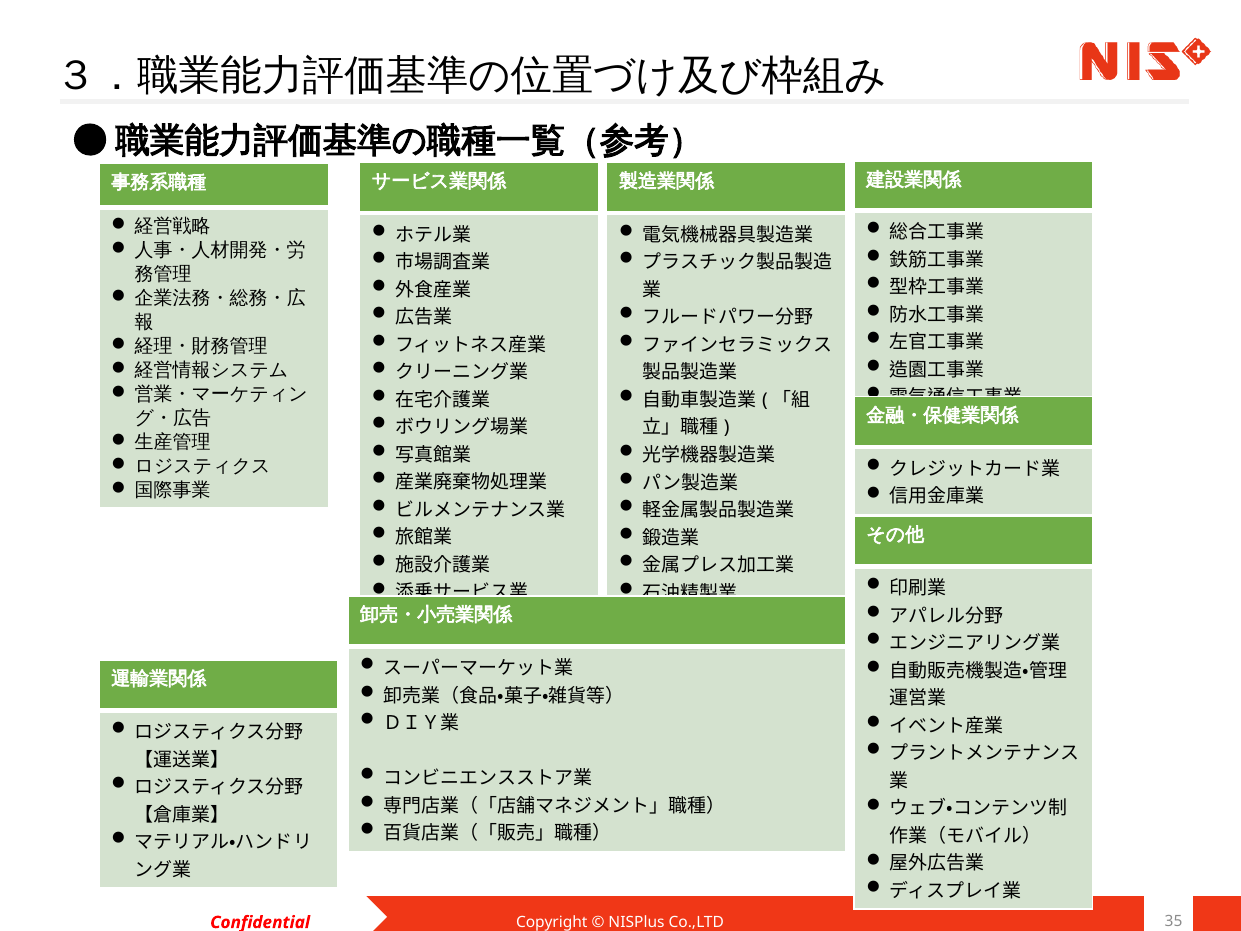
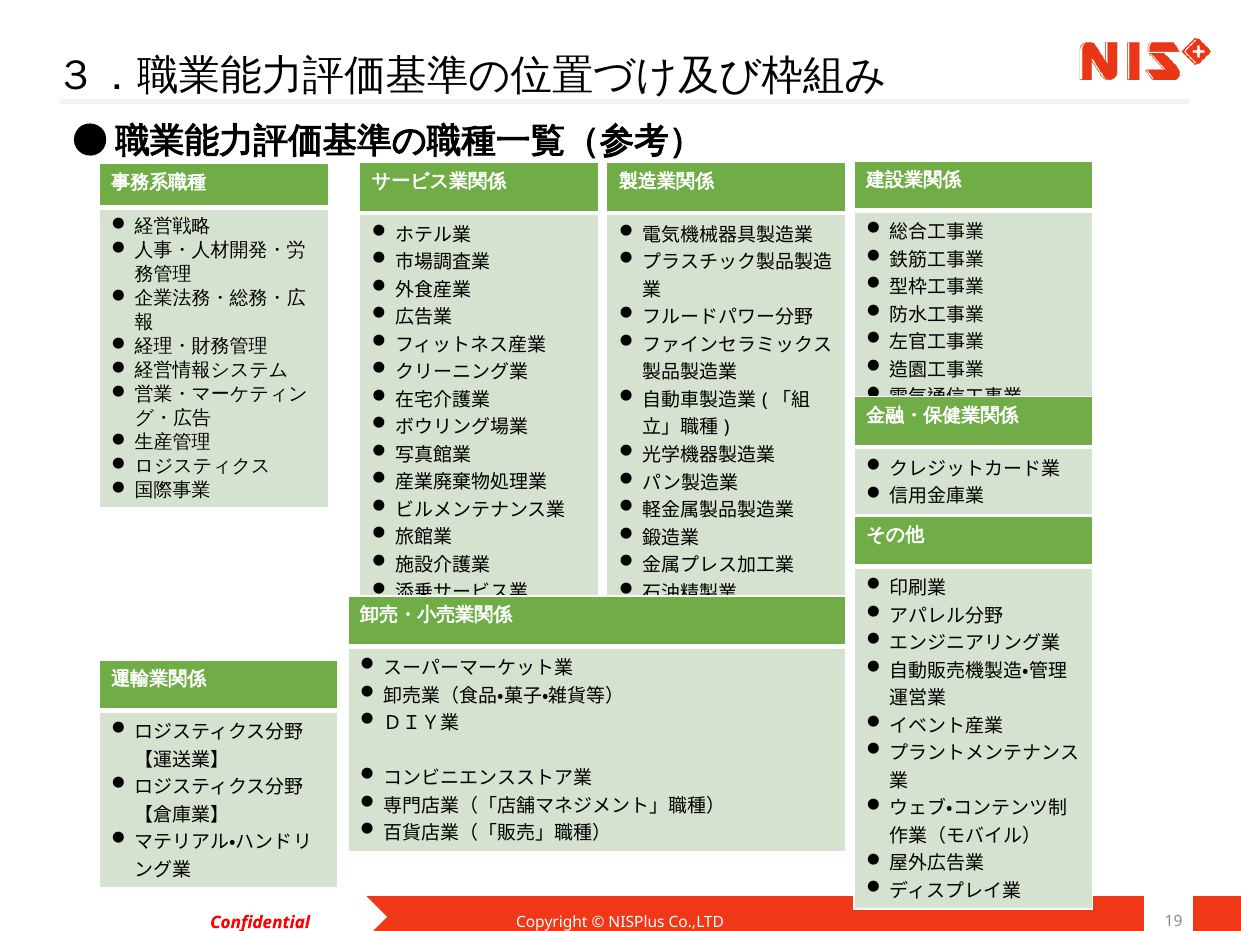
35: 35 -> 19
